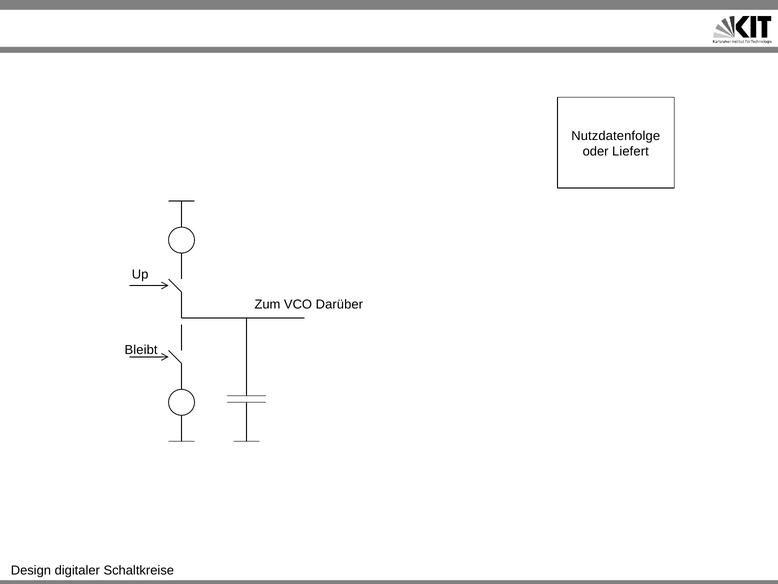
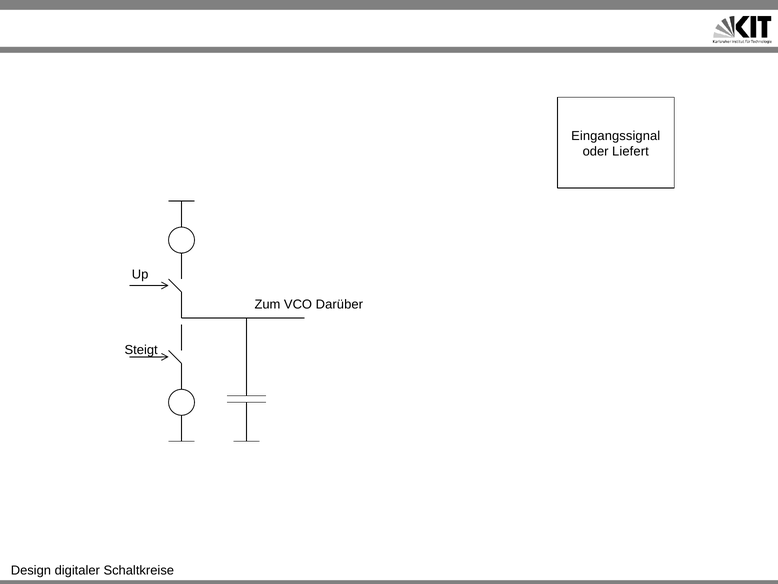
Nutzdatenfolge: Nutzdatenfolge -> Eingangssignal
Bleibt: Bleibt -> Steigt
